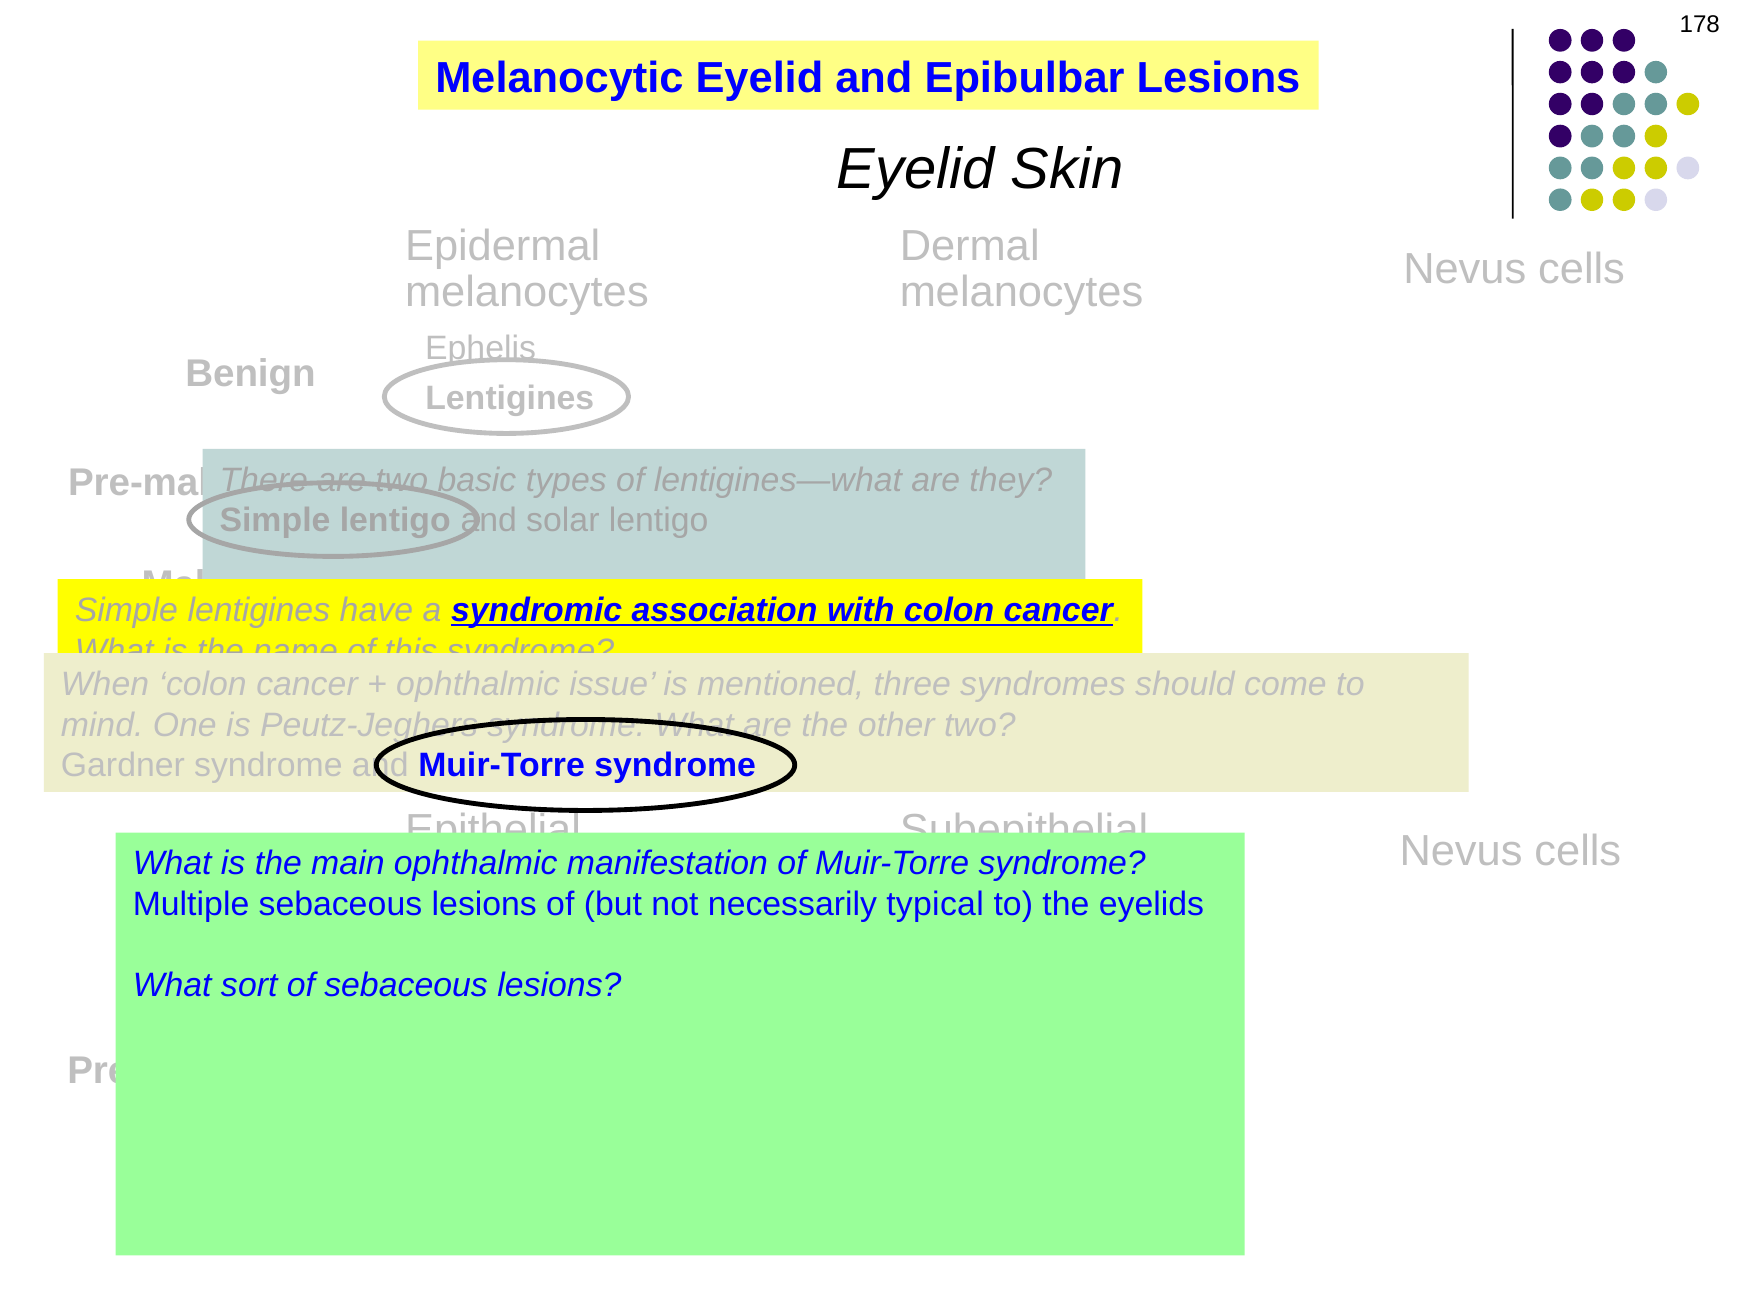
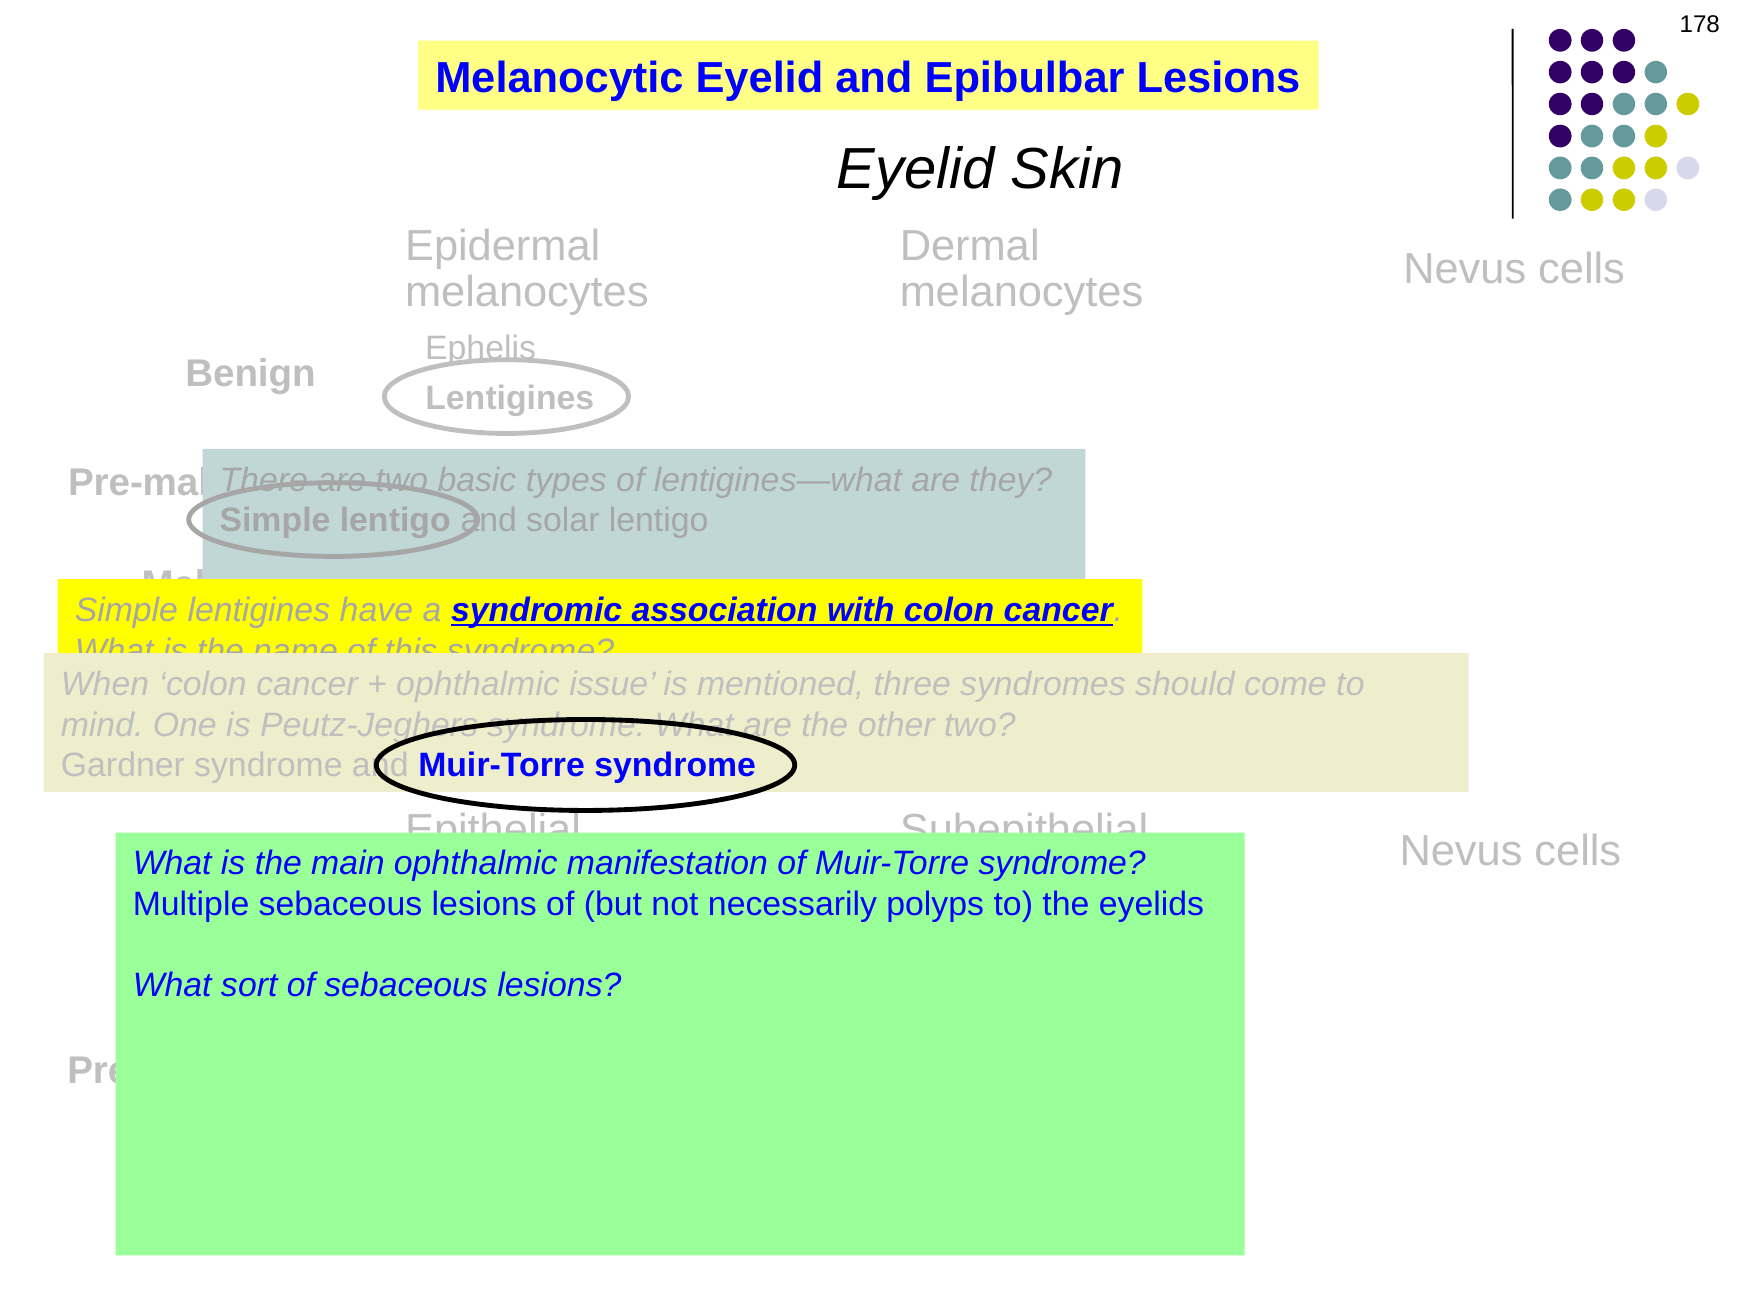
necessarily typical: typical -> polyps
